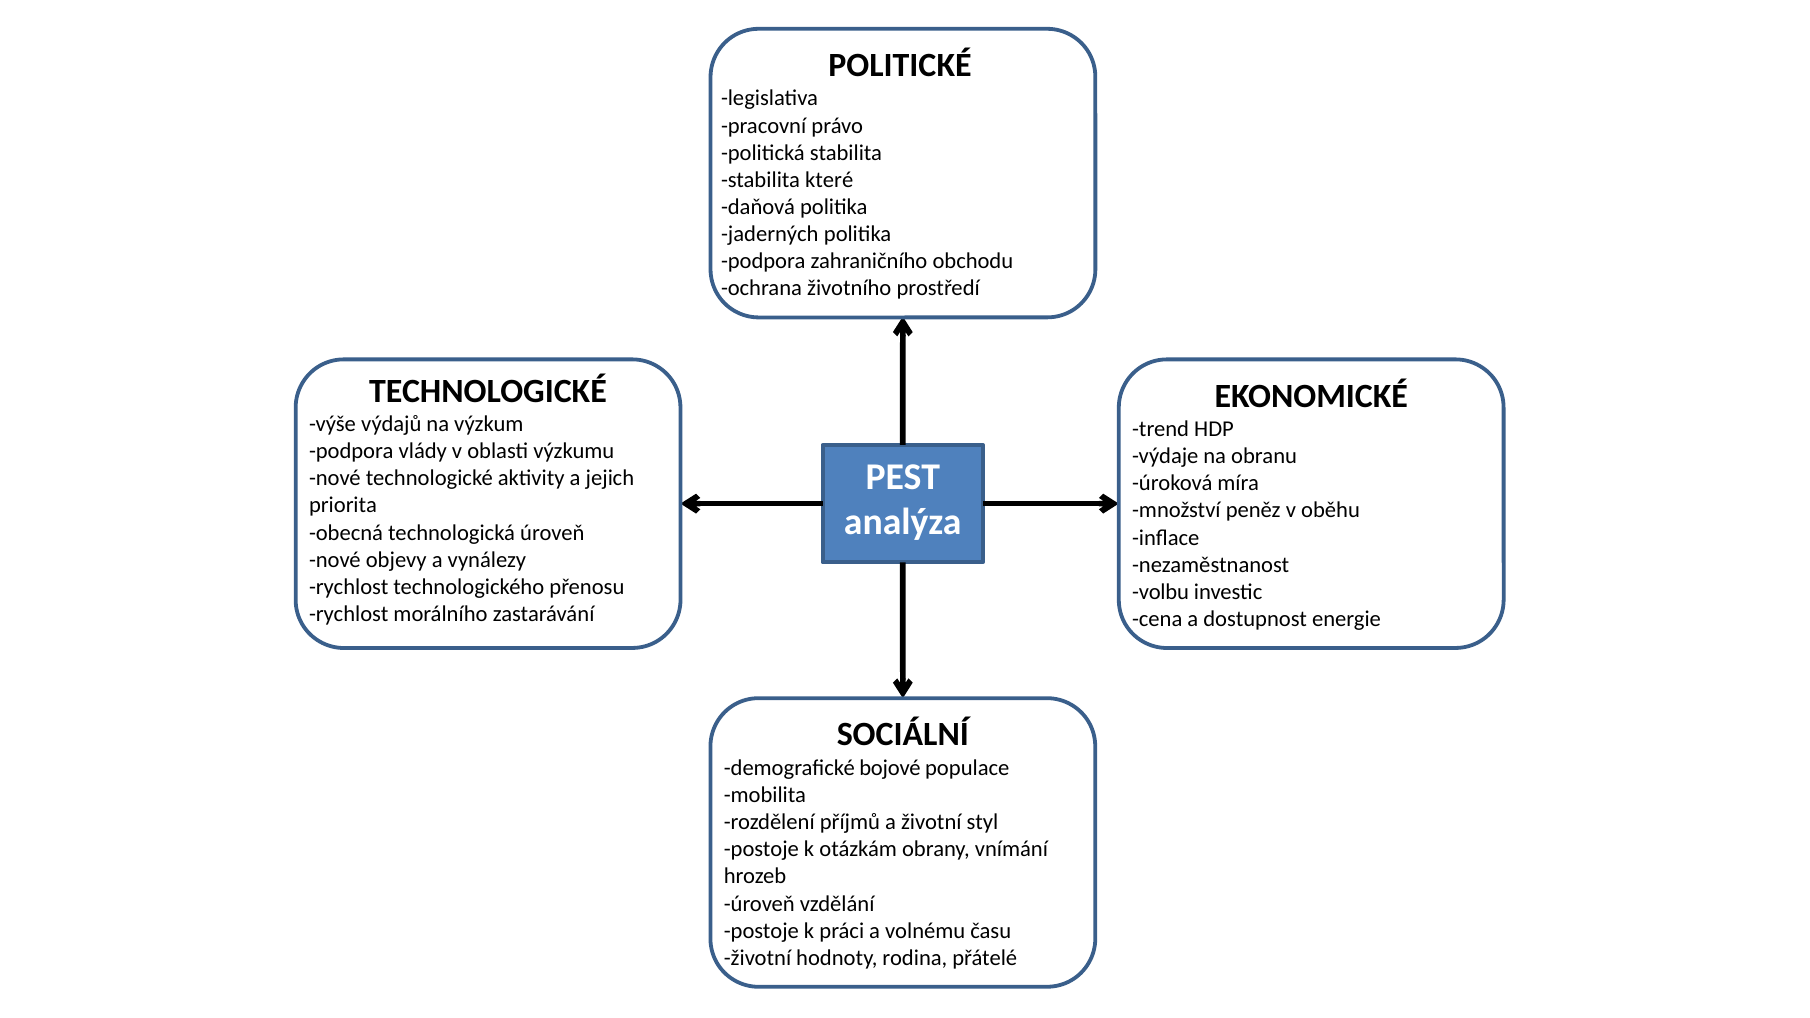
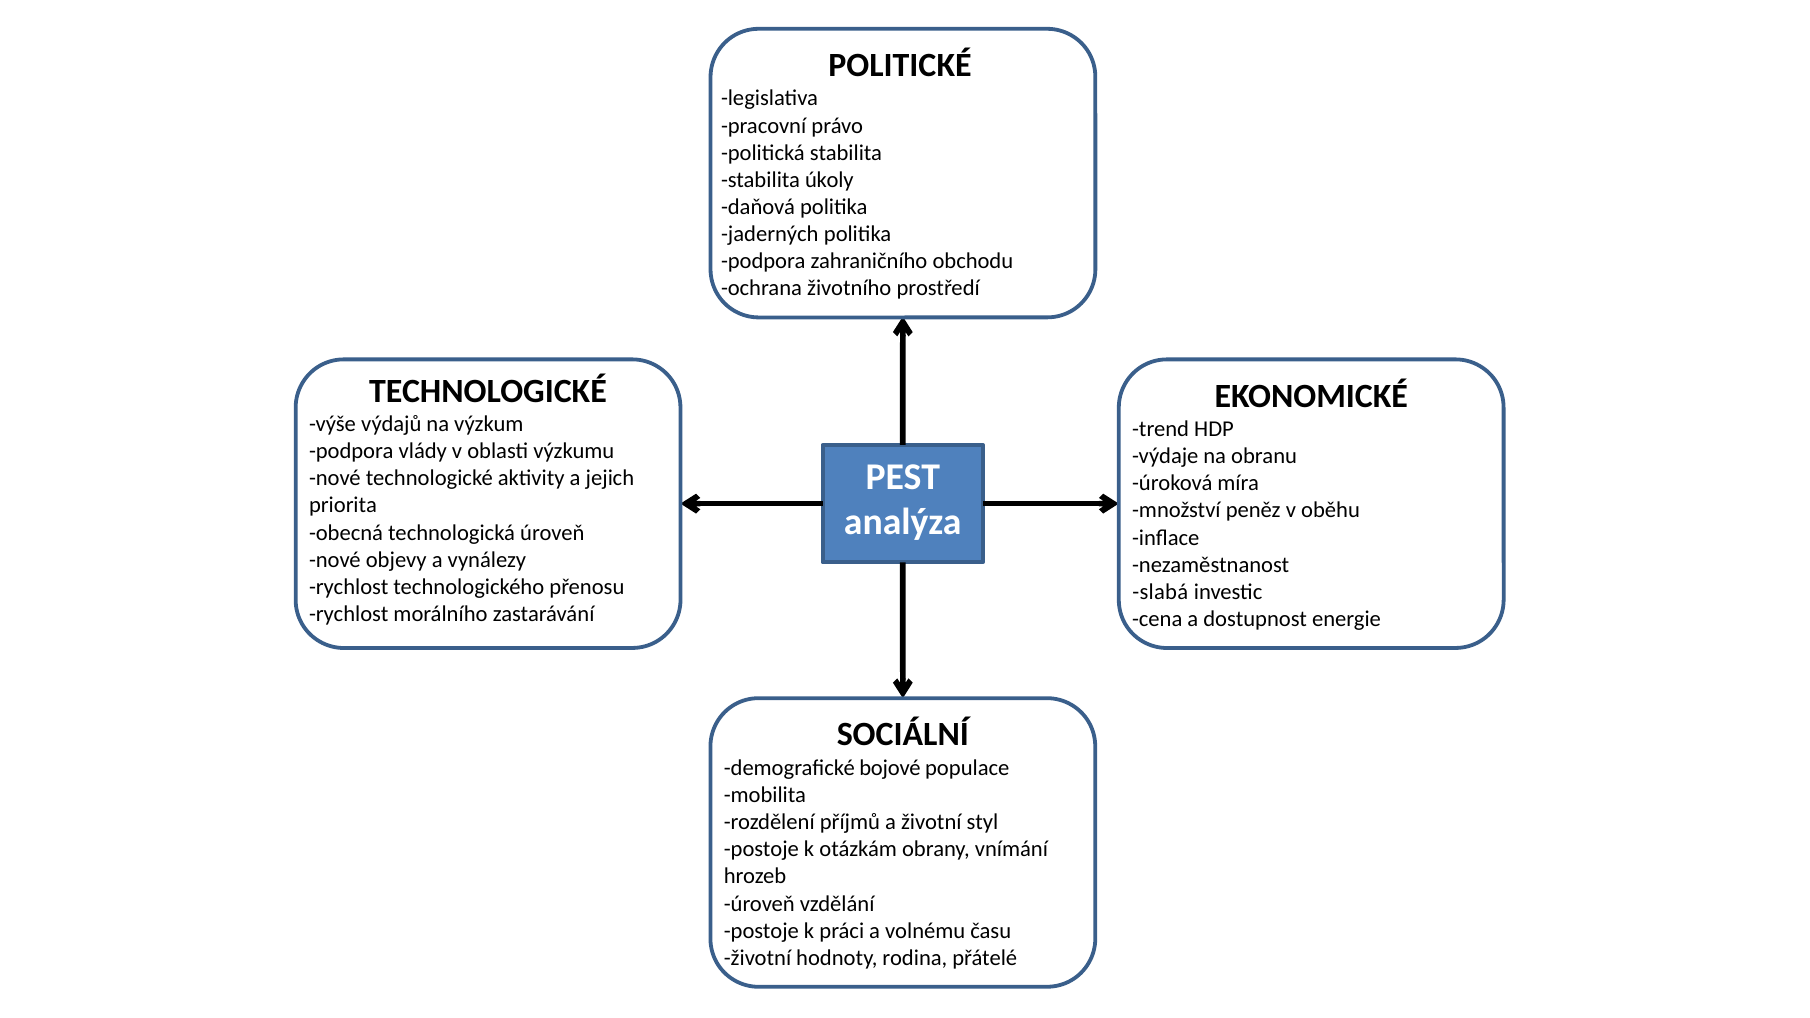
které: které -> úkoly
volbu: volbu -> slabá
